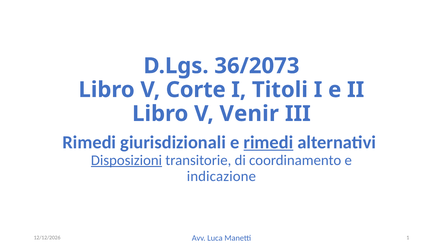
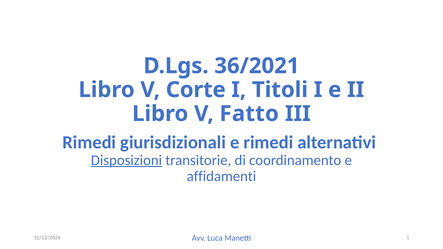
36/2073: 36/2073 -> 36/2021
Venir: Venir -> Fatto
rimedi at (268, 142) underline: present -> none
indicazione: indicazione -> affidamenti
